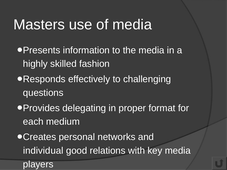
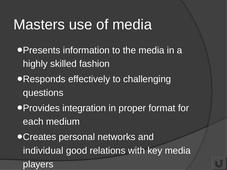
delegating: delegating -> integration
